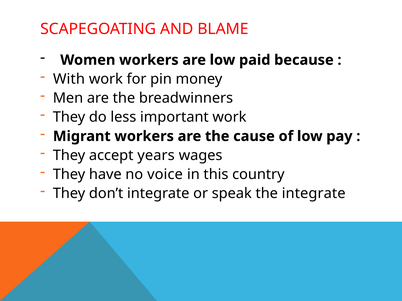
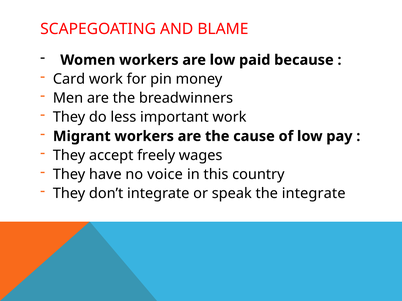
With: With -> Card
years: years -> freely
